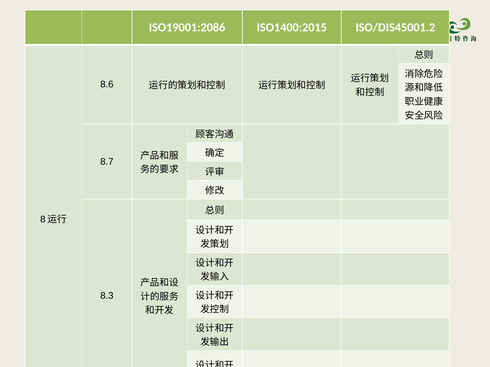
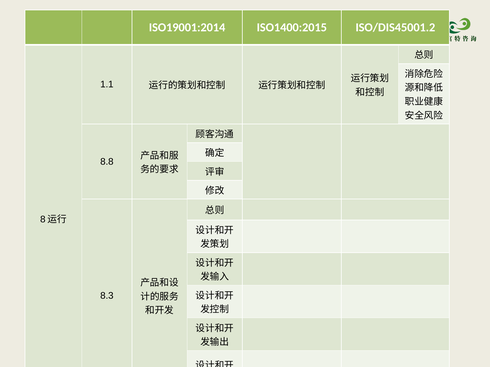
ISO19001:2086: ISO19001:2086 -> ISO19001:2014
8.6: 8.6 -> 1.1
8.7: 8.7 -> 8.8
